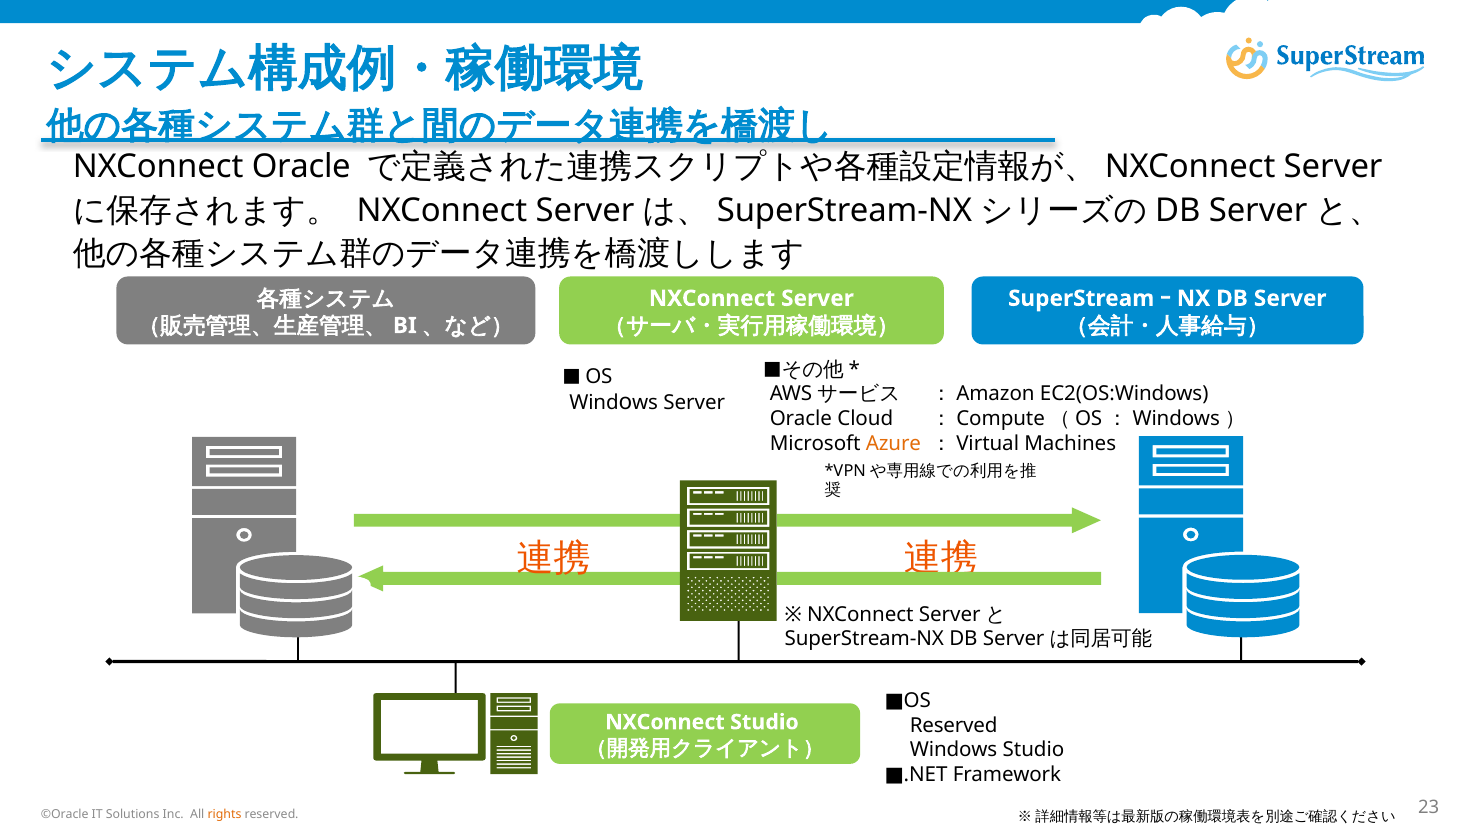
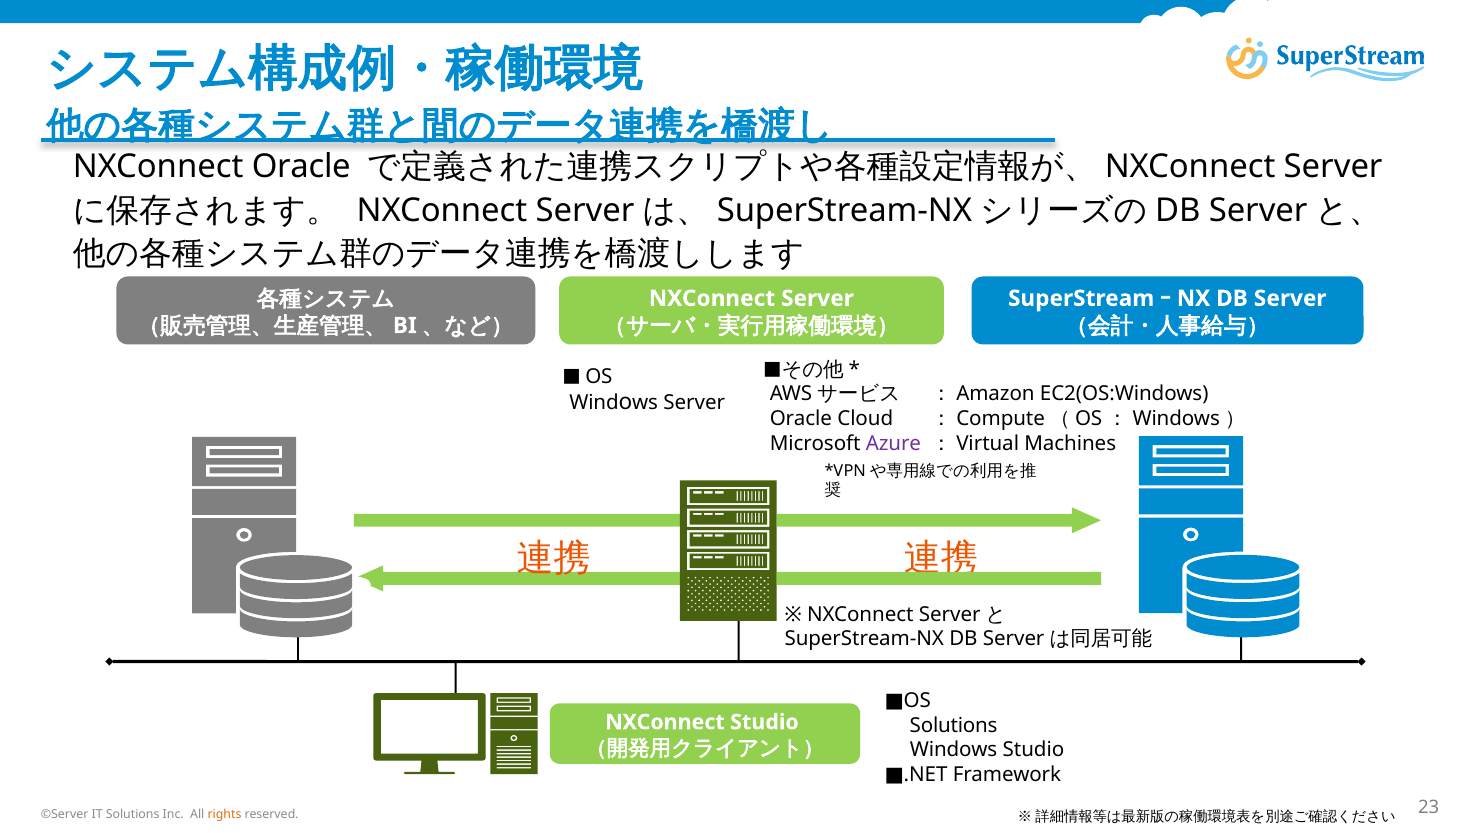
Azure colour: orange -> purple
Reserved at (954, 725): Reserved -> Solutions
©Oracle: ©Oracle -> ©Server
